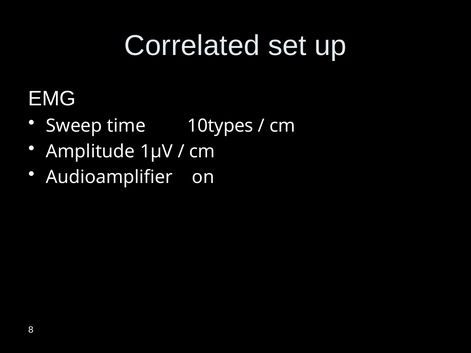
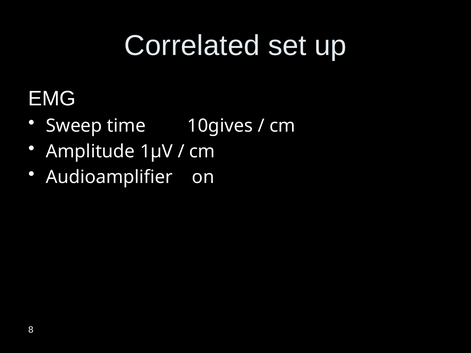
10types: 10types -> 10gives
